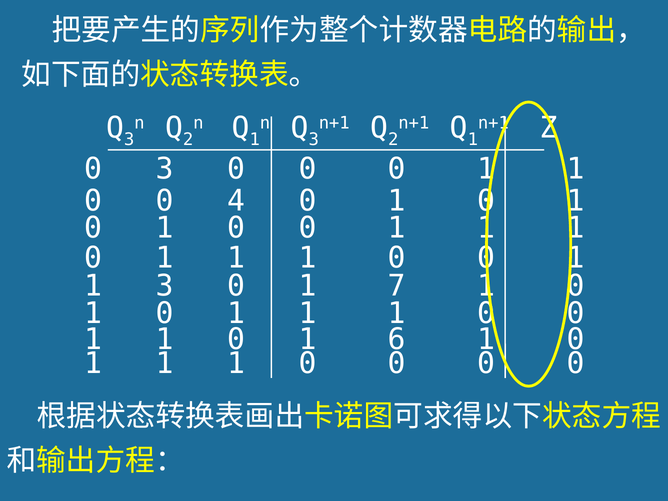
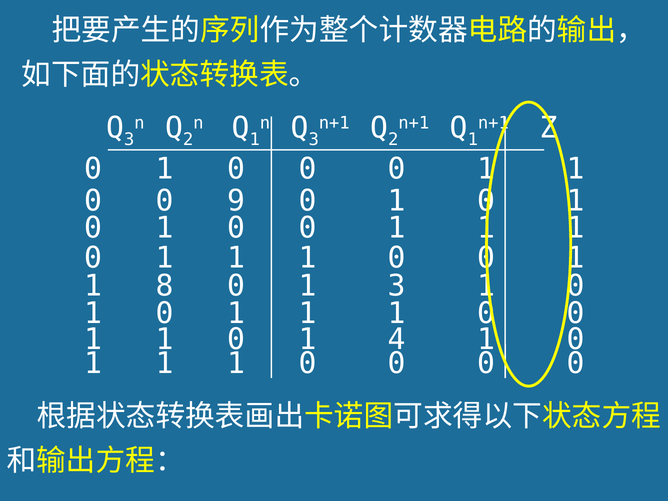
3 at (164, 169): 3 -> 1
4: 4 -> 9
1 3: 3 -> 8
1 7: 7 -> 3
6: 6 -> 4
